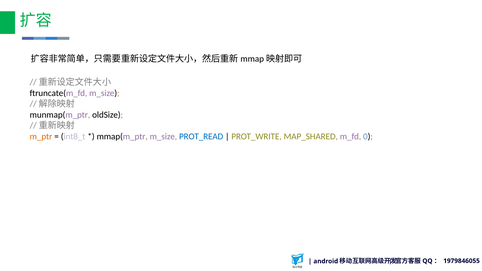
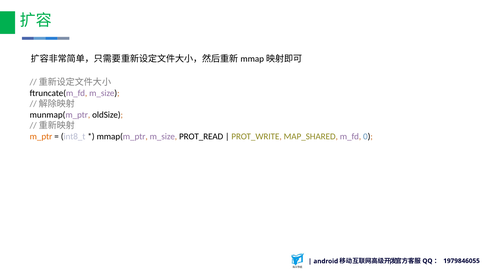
PROT_READ colour: blue -> black
